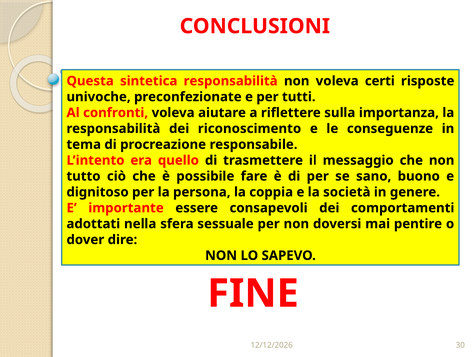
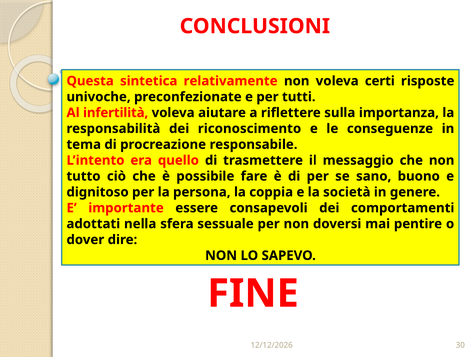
sintetica responsabilità: responsabilità -> relativamente
confronti: confronti -> infertilità
